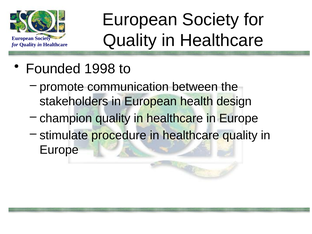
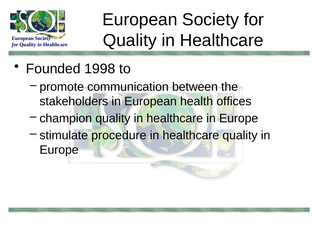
design: design -> offices
